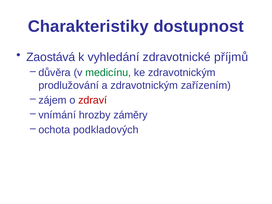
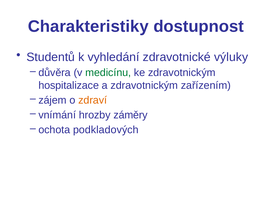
Zaostává: Zaostává -> Studentů
příjmů: příjmů -> výluky
prodlužování: prodlužování -> hospitalizace
zdraví colour: red -> orange
